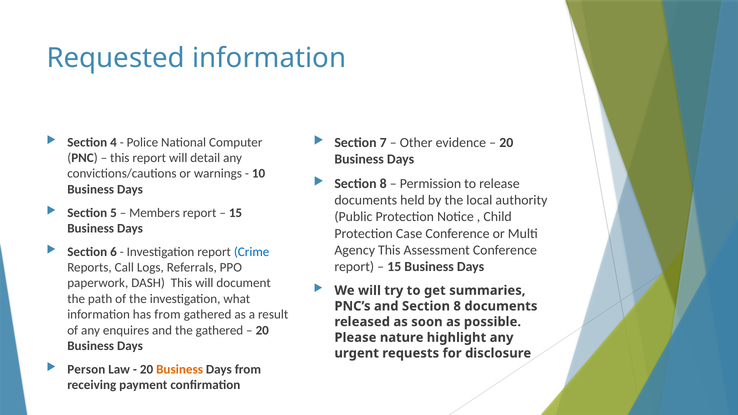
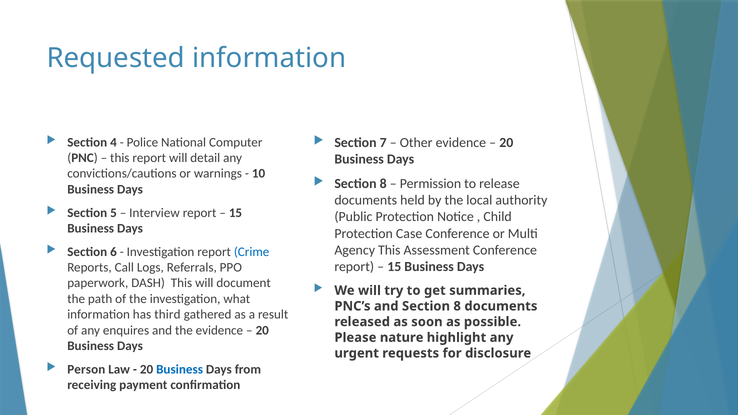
Members: Members -> Interview
has from: from -> third
the gathered: gathered -> evidence
Business at (180, 369) colour: orange -> blue
